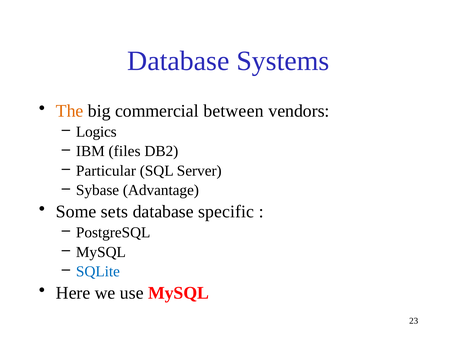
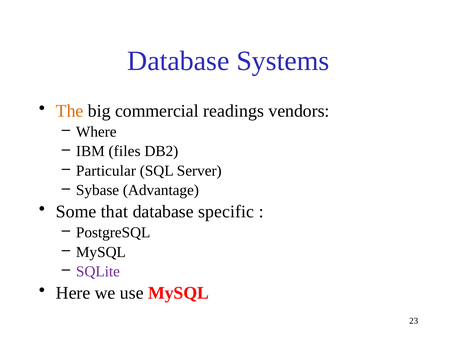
between: between -> readings
Logics: Logics -> Where
sets: sets -> that
SQLite colour: blue -> purple
